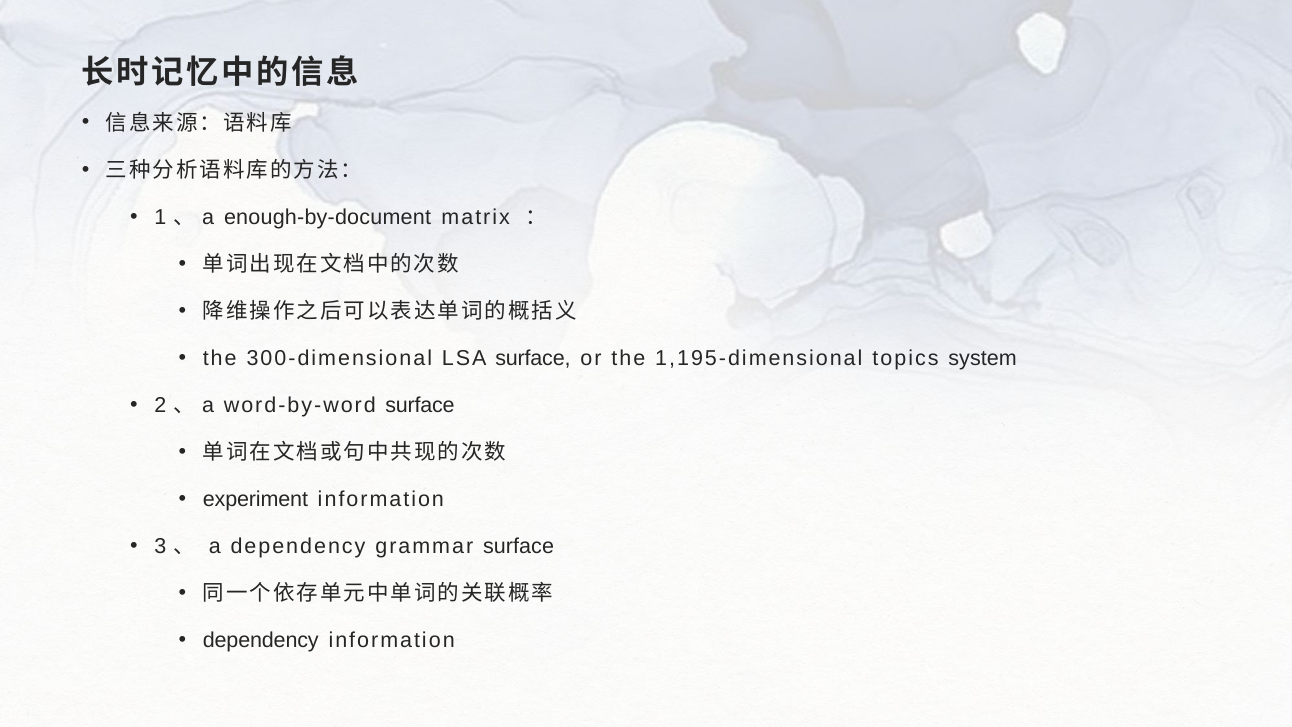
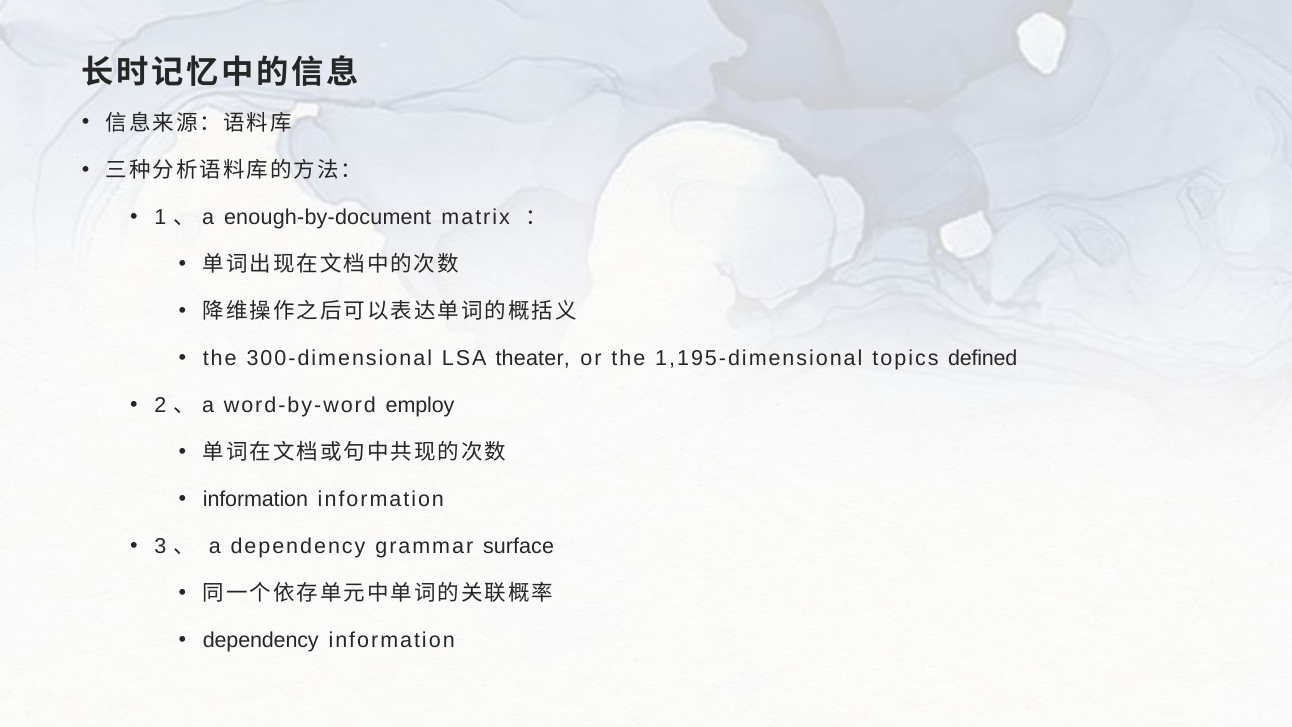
LSA surface: surface -> theater
system: system -> defined
word-by-word surface: surface -> employ
experiment at (255, 499): experiment -> information
